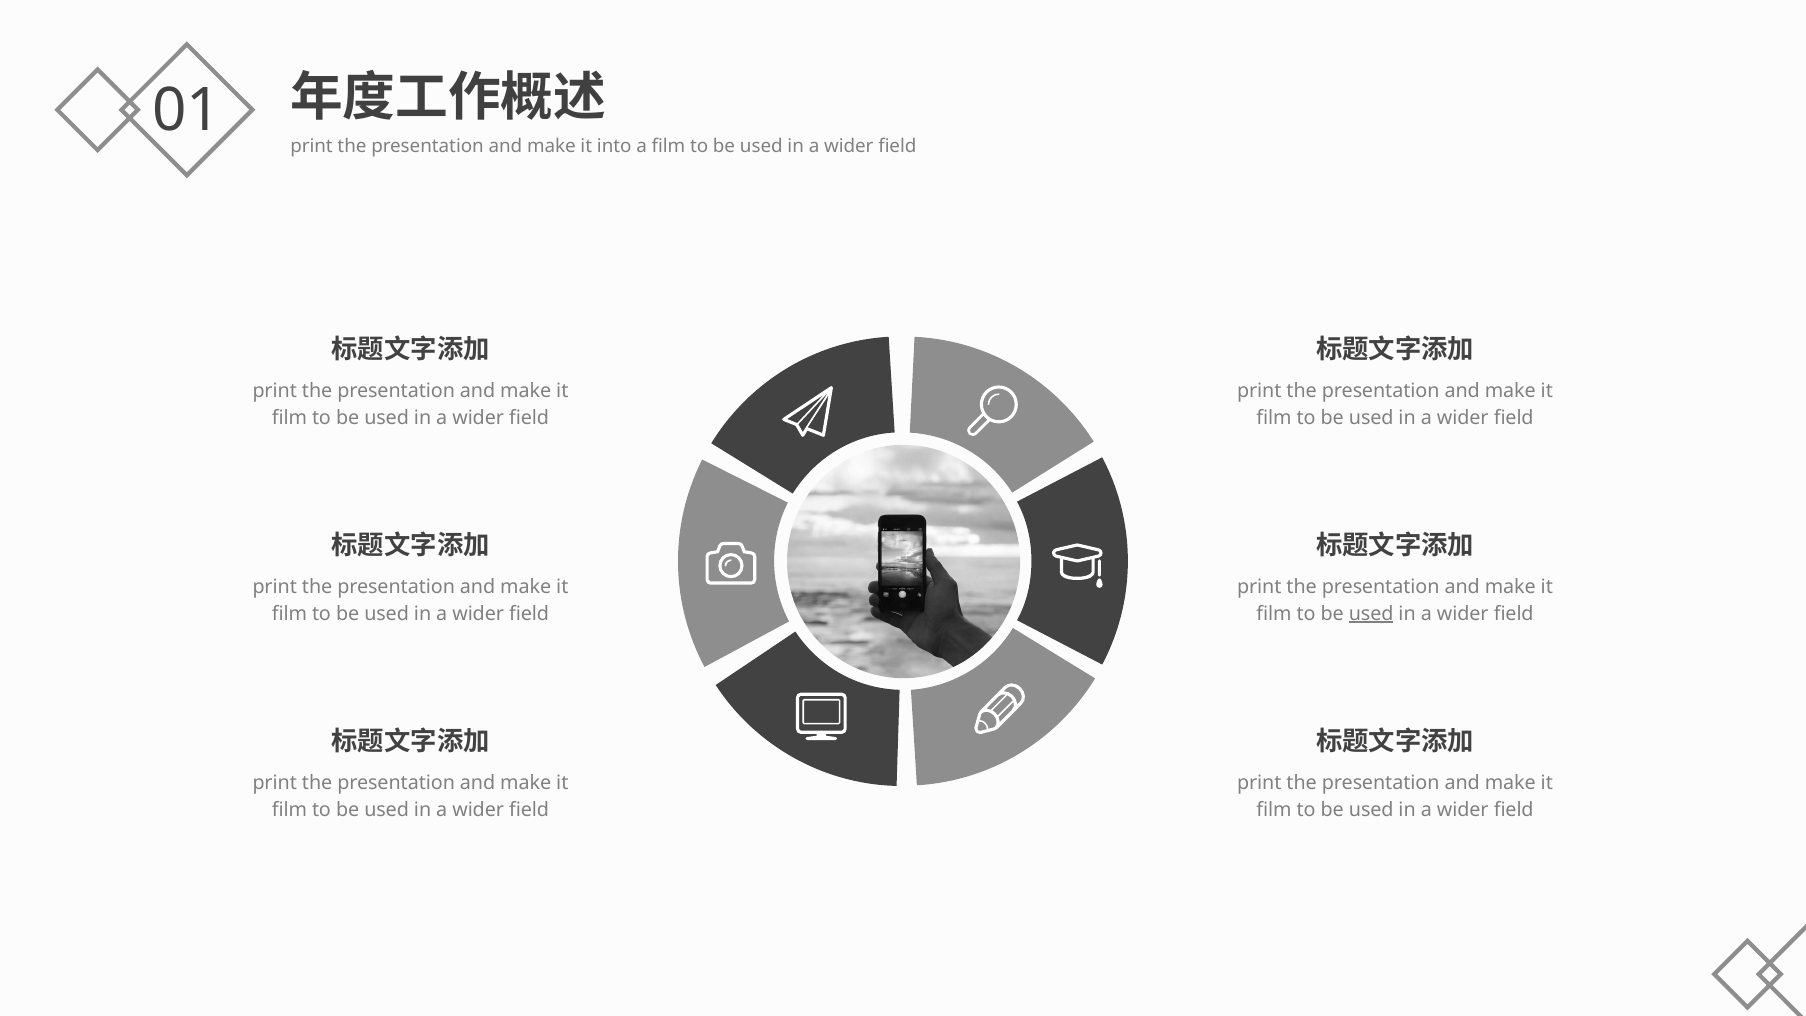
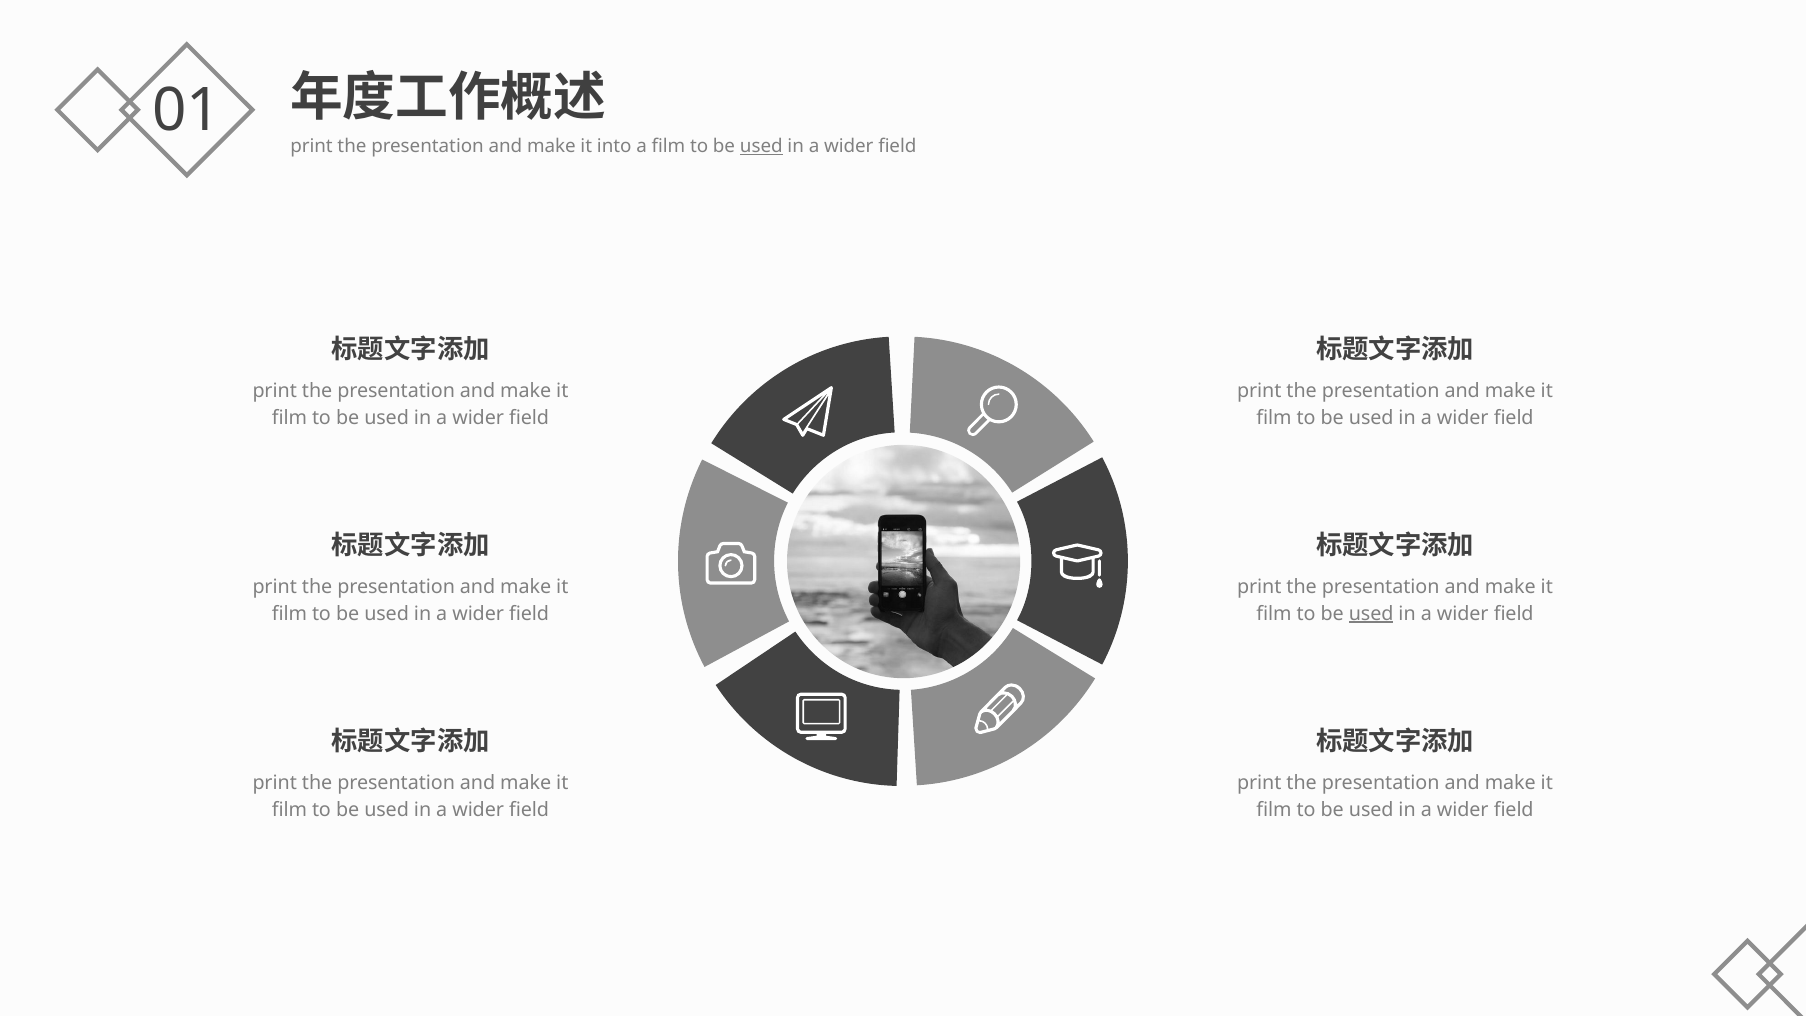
used at (761, 146) underline: none -> present
